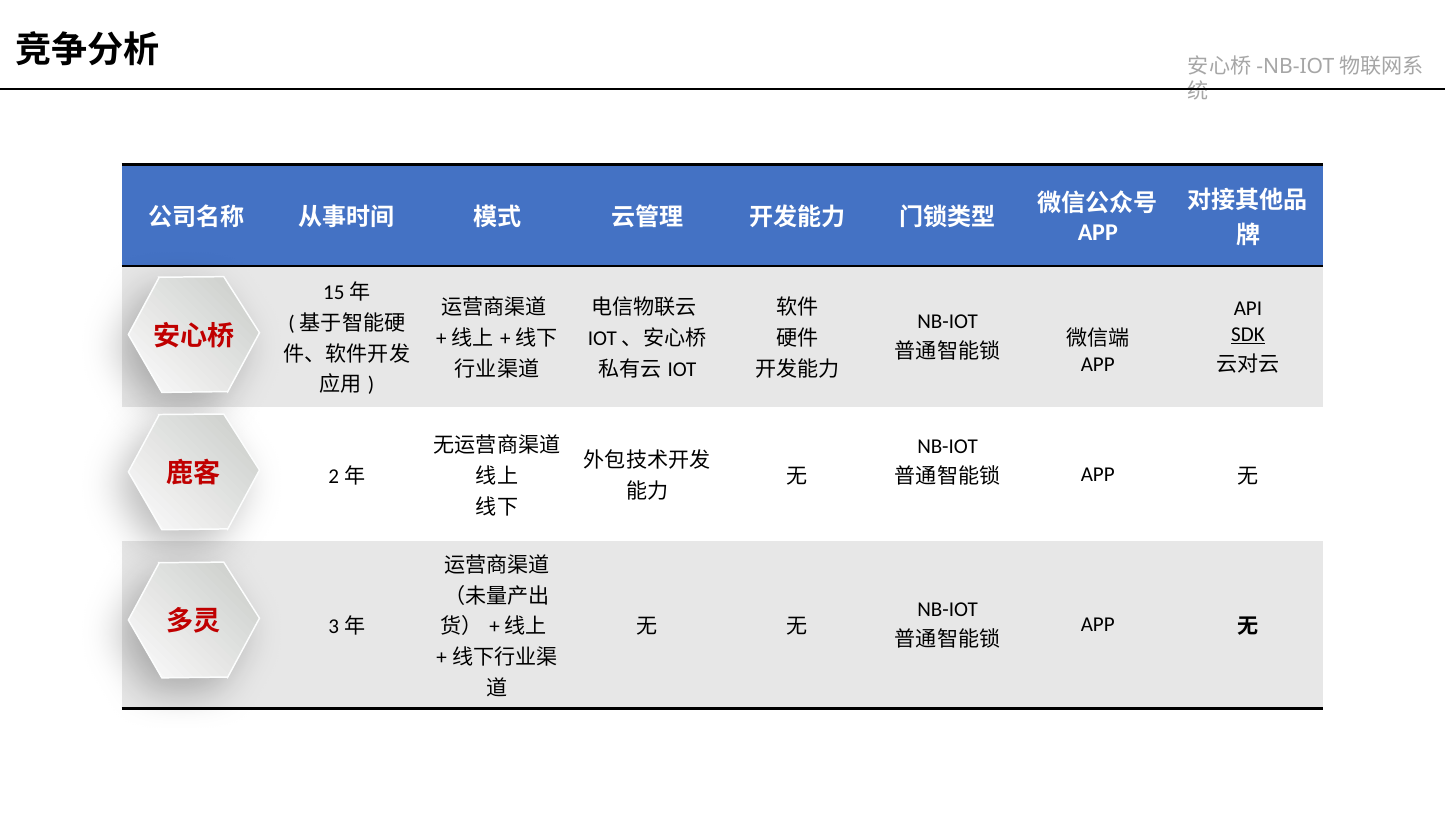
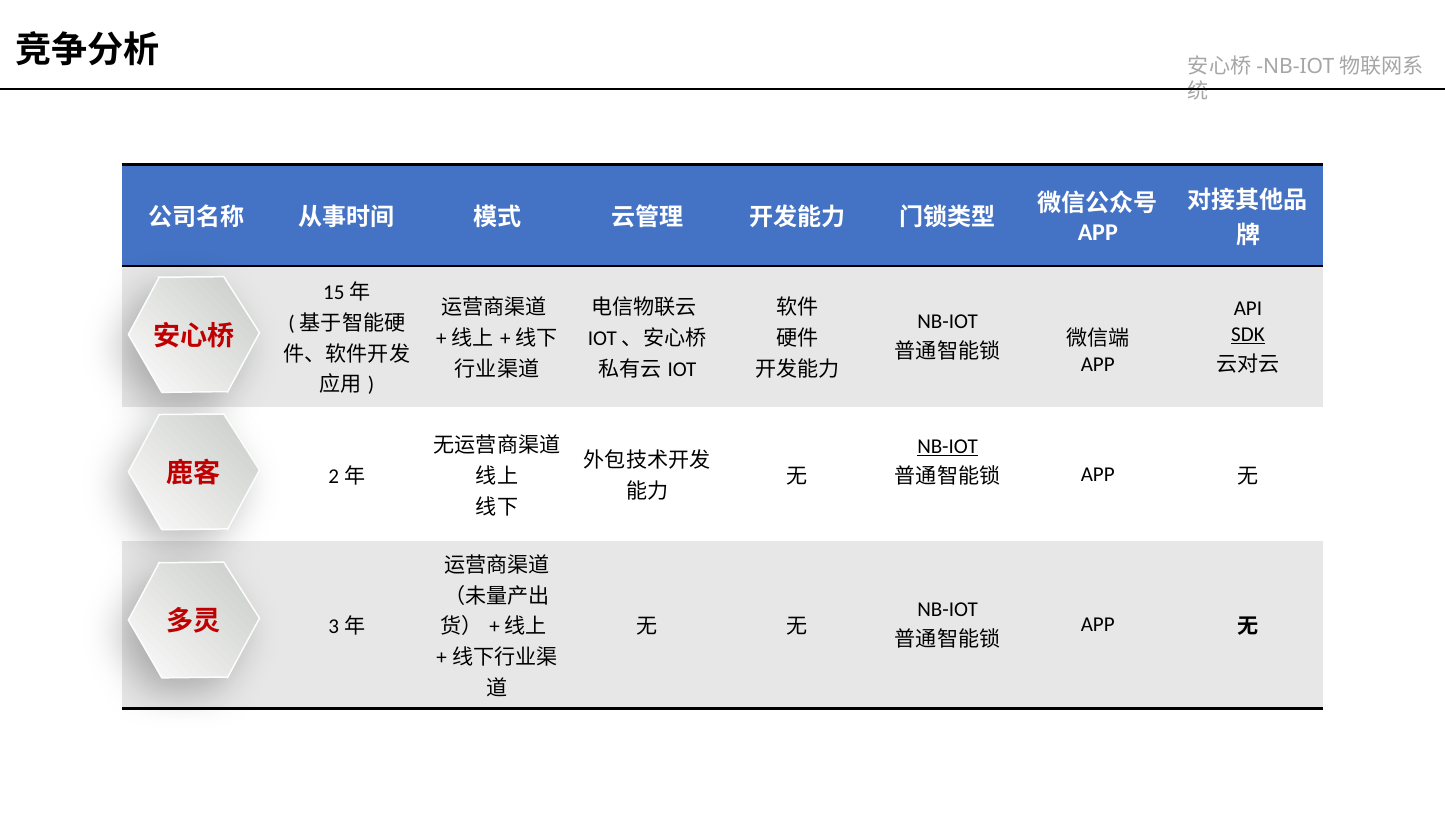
NB-IOT at (948, 446) underline: none -> present
